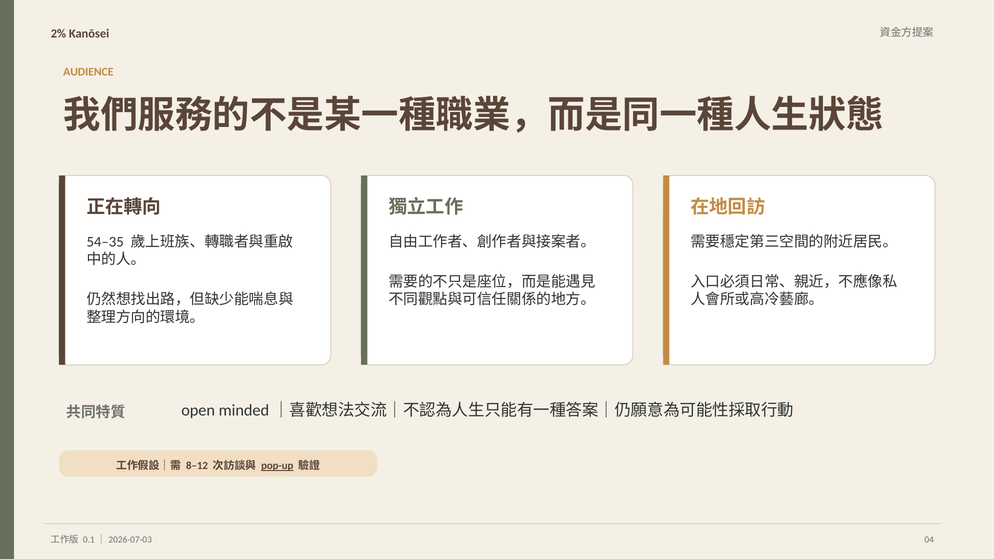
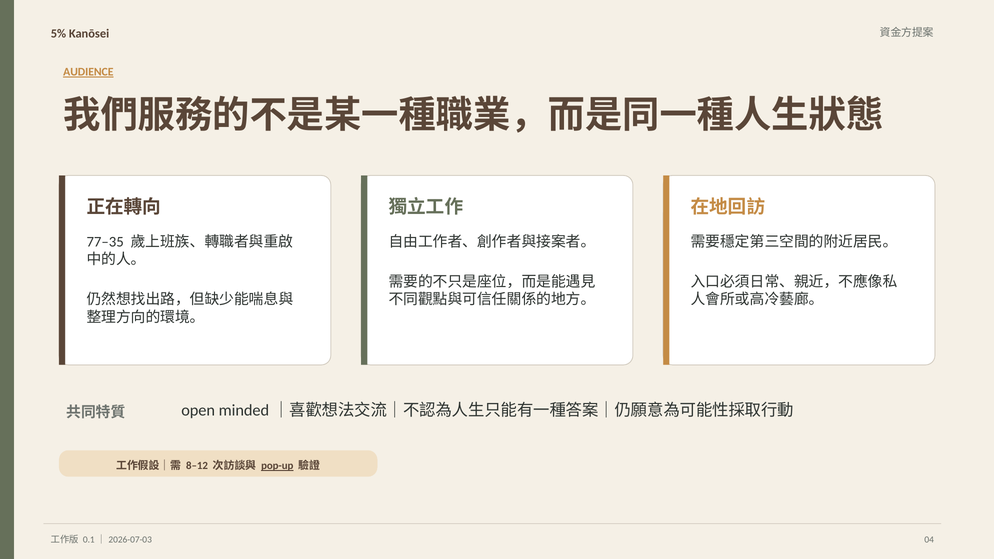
2%: 2% -> 5%
AUDIENCE underline: none -> present
54–35: 54–35 -> 77–35
